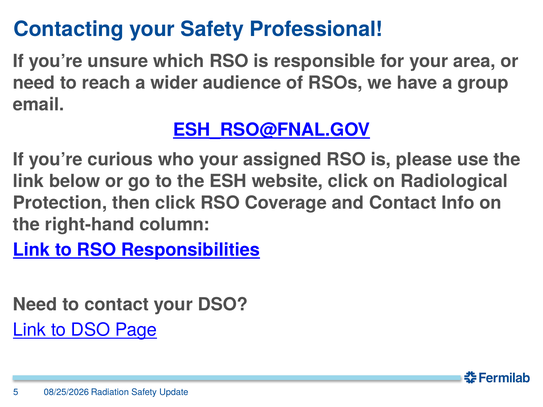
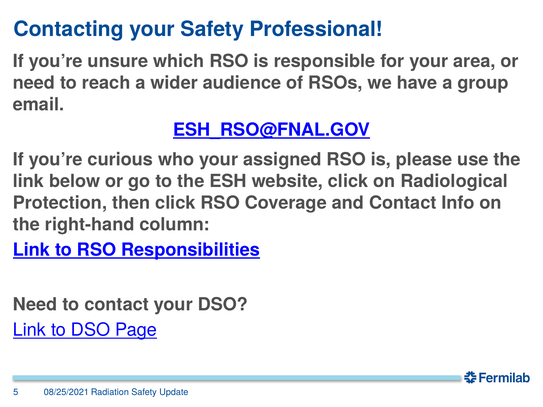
08/25/2026: 08/25/2026 -> 08/25/2021
